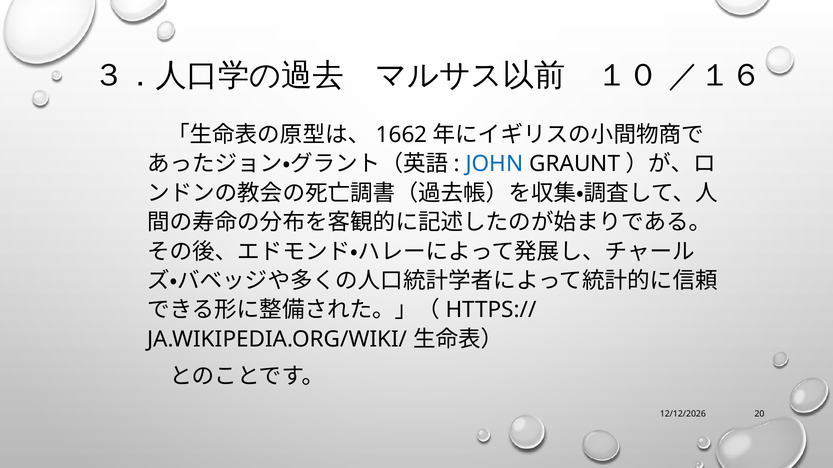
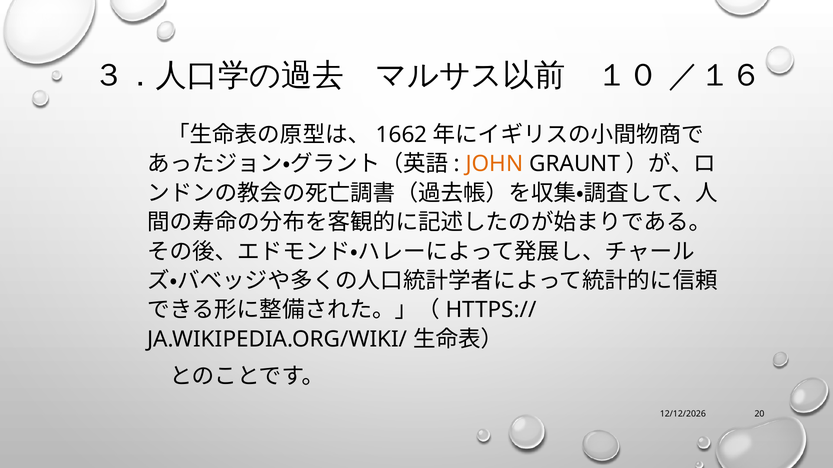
JOHN colour: blue -> orange
